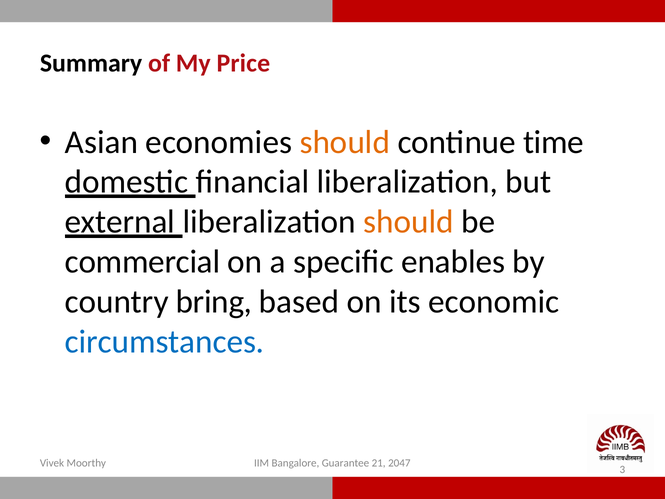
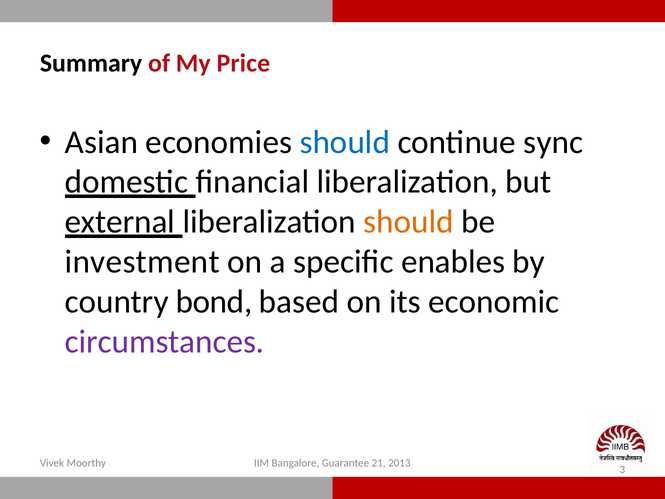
should at (345, 142) colour: orange -> blue
time: time -> sync
commercial: commercial -> investment
bring: bring -> bond
circumstances colour: blue -> purple
2047: 2047 -> 2013
